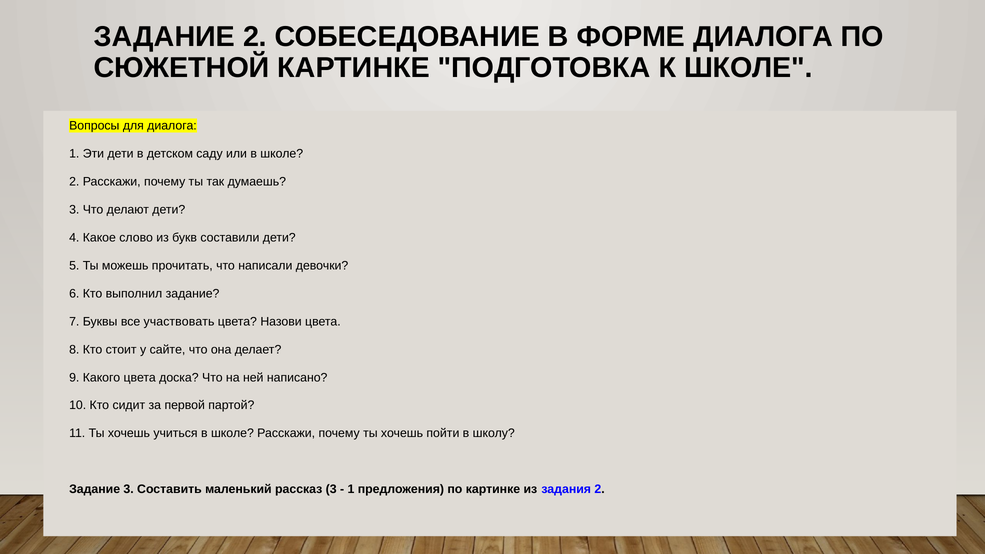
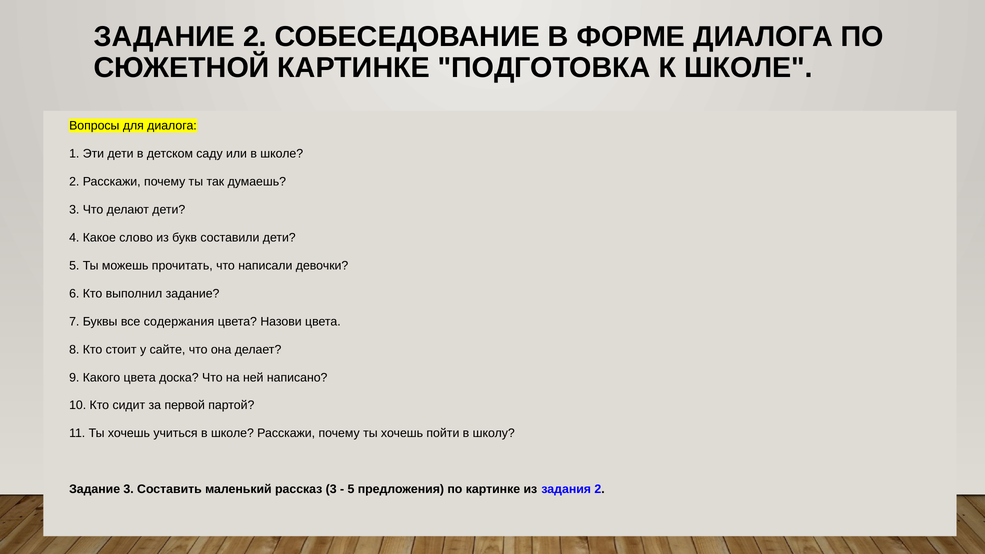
участвовать: участвовать -> содержания
1 at (351, 489): 1 -> 5
